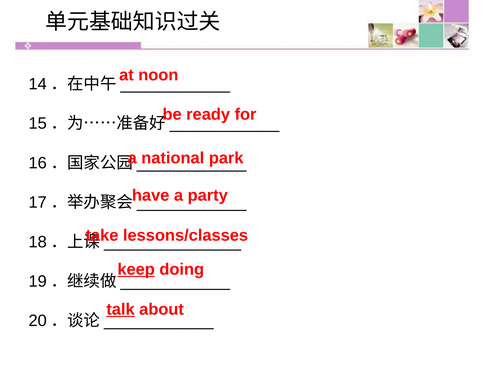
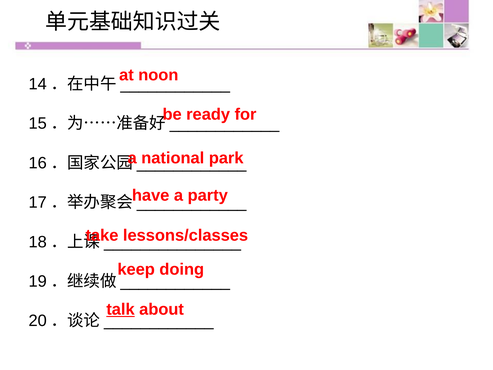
keep underline: present -> none
